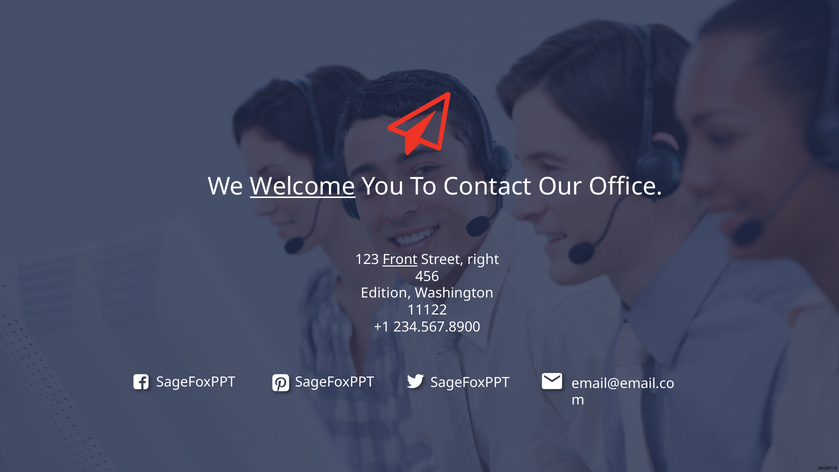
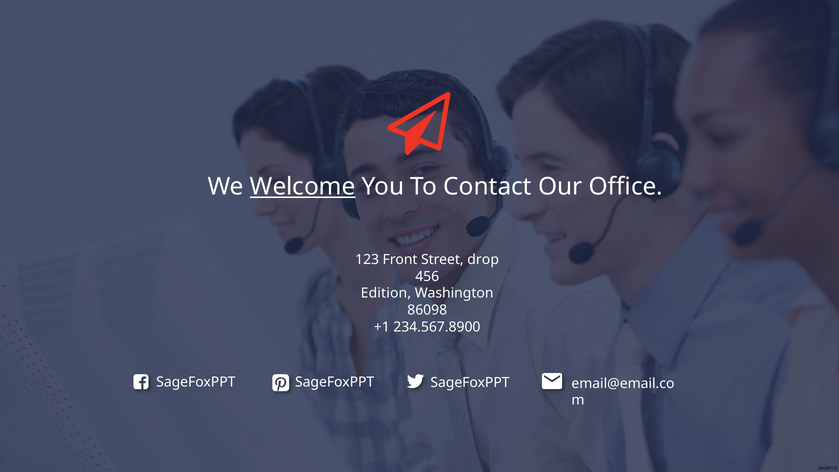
Front underline: present -> none
right: right -> drop
11122: 11122 -> 86098
